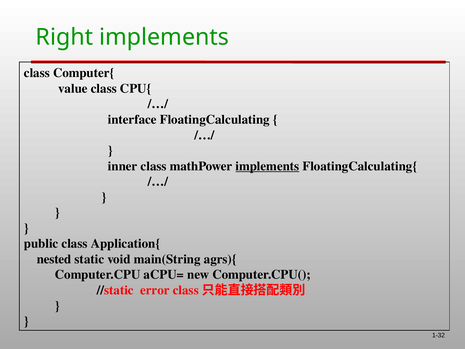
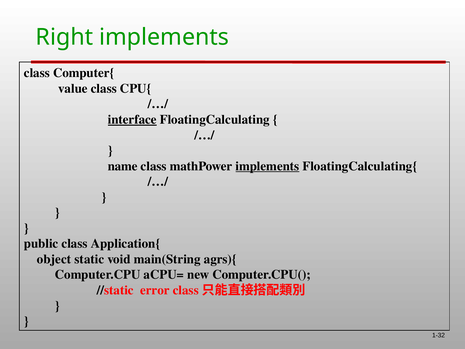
interface underline: none -> present
inner: inner -> name
nested: nested -> object
